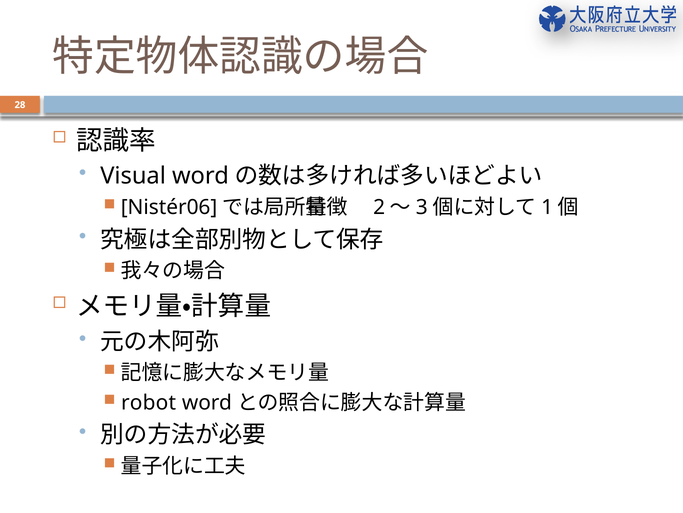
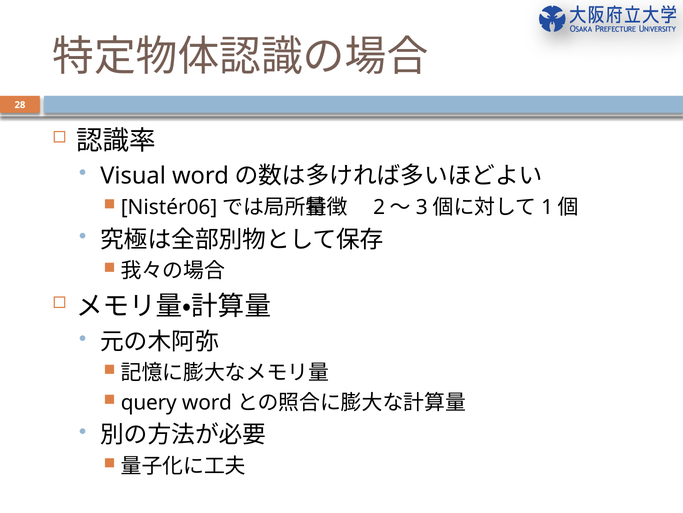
robot: robot -> query
